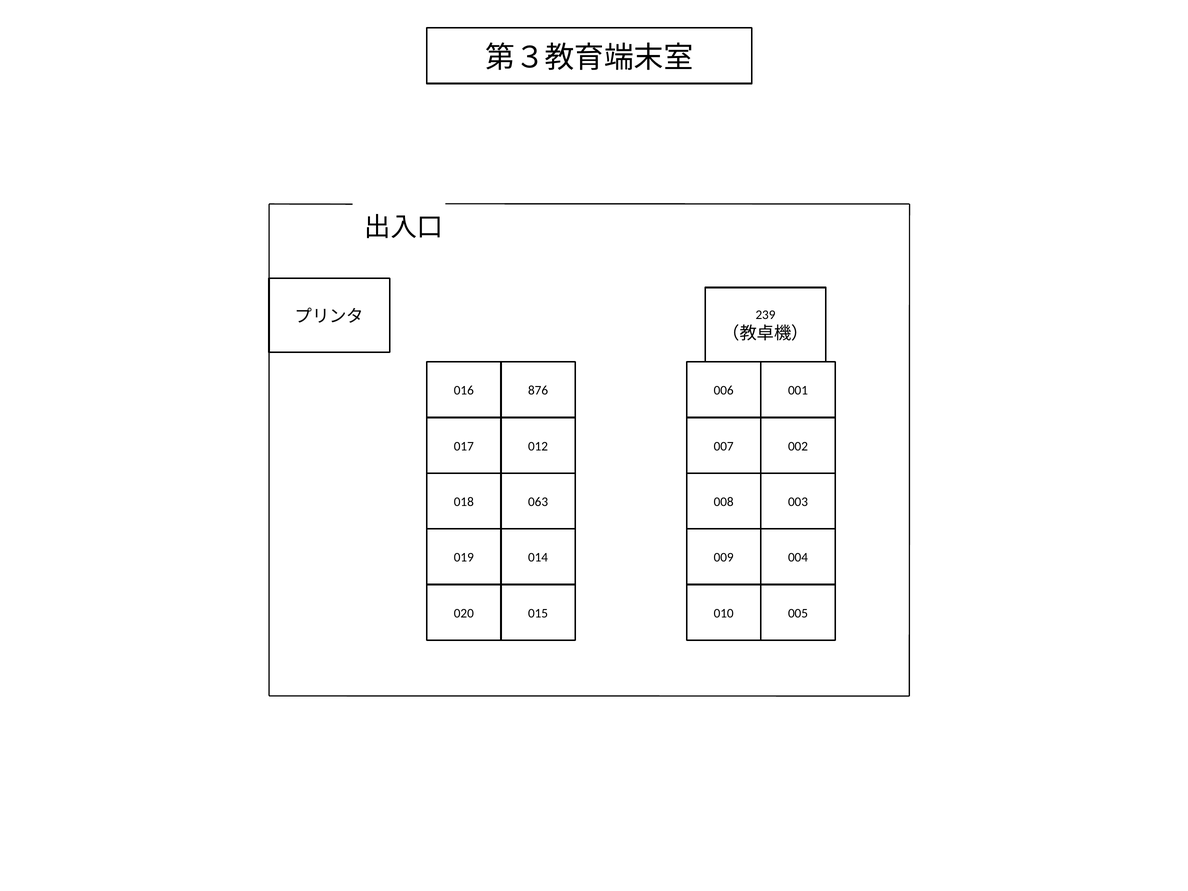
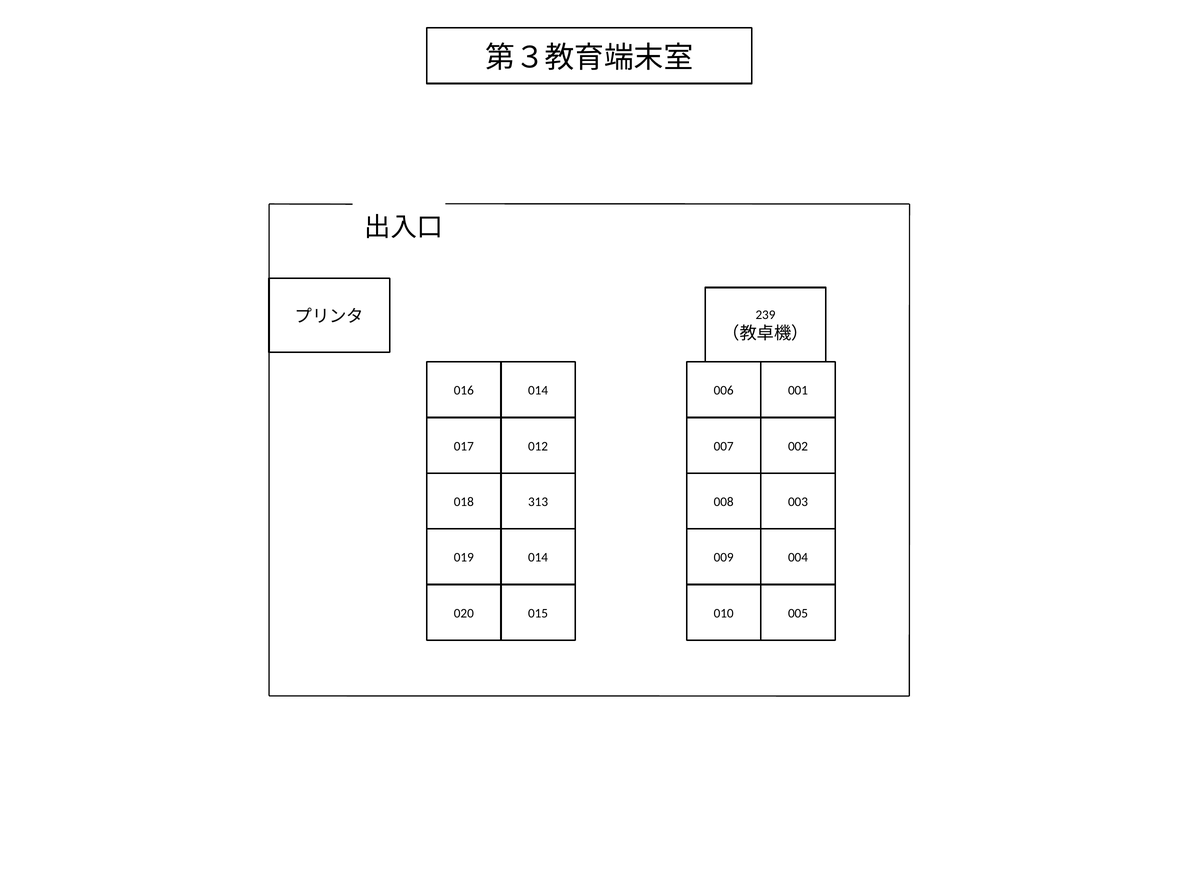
016 876: 876 -> 014
063: 063 -> 313
